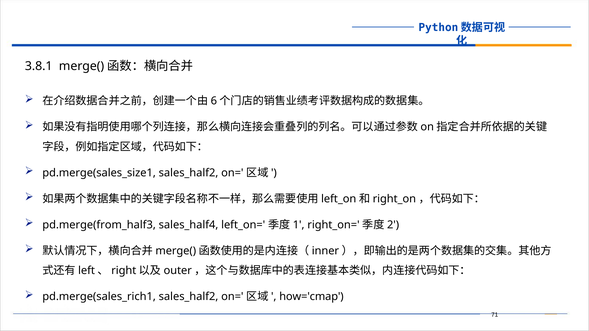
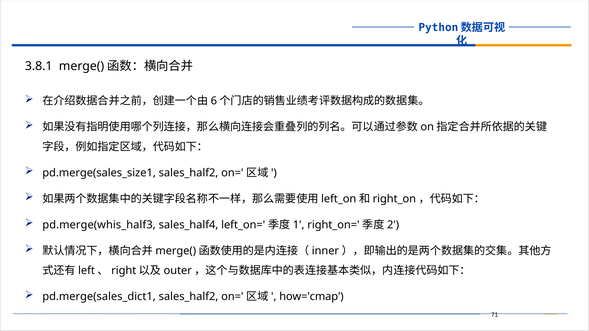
pd.merge(from_half3: pd.merge(from_half3 -> pd.merge(whis_half3
pd.merge(sales_rich1: pd.merge(sales_rich1 -> pd.merge(sales_dict1
